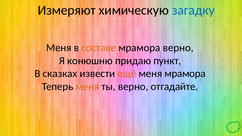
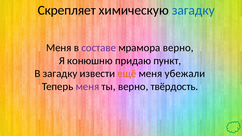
Измеряют: Измеряют -> Скрепляет
составе colour: orange -> purple
В сказках: сказках -> загадку
меня мрамора: мрамора -> убежали
меня at (87, 87) colour: orange -> purple
отгадайте: отгадайте -> твёрдость
